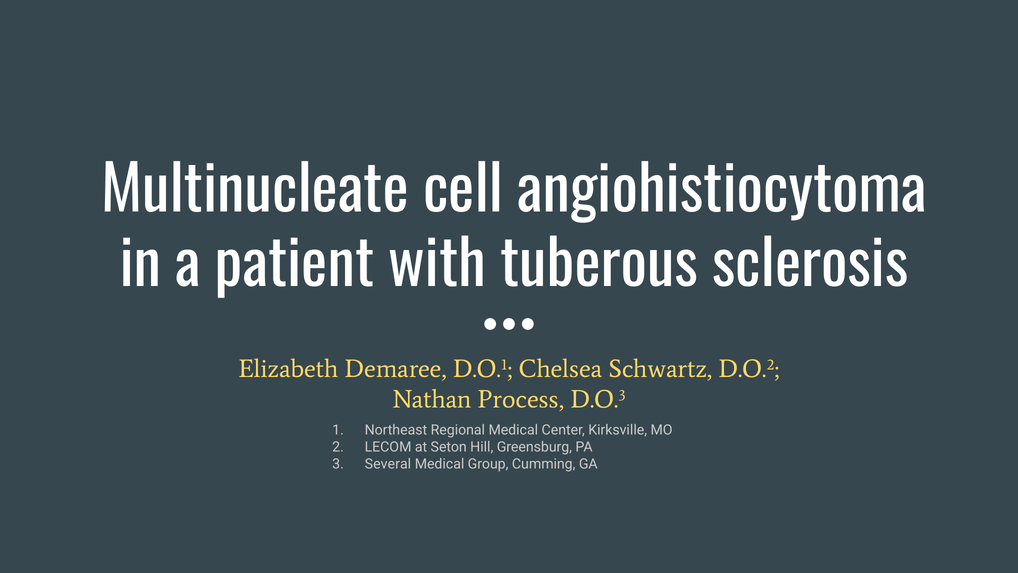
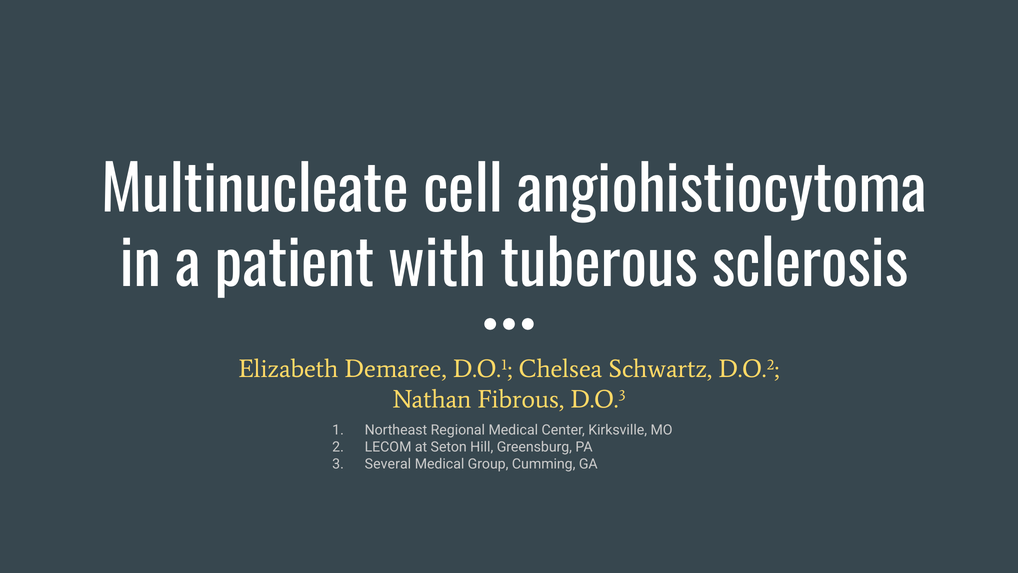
Process: Process -> Fibrous
